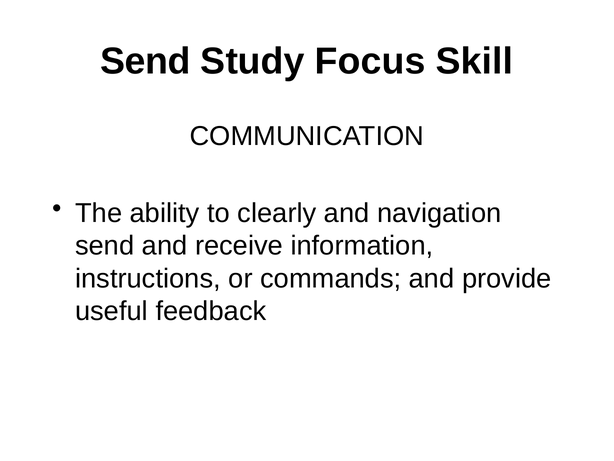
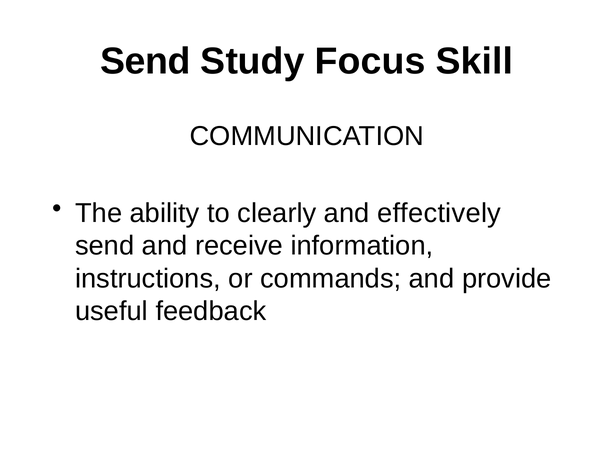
navigation: navigation -> effectively
